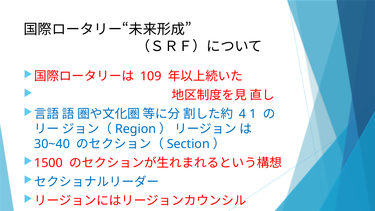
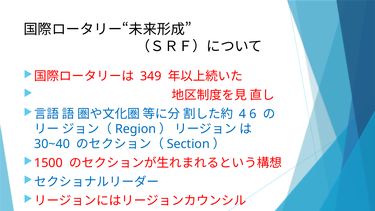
109: 109 -> 349
1: 1 -> 6
